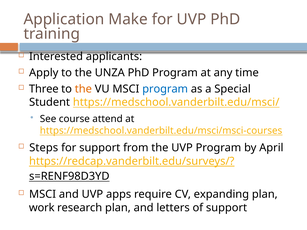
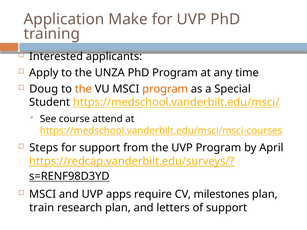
Three: Three -> Doug
program at (165, 89) colour: blue -> orange
expanding: expanding -> milestones
work: work -> train
